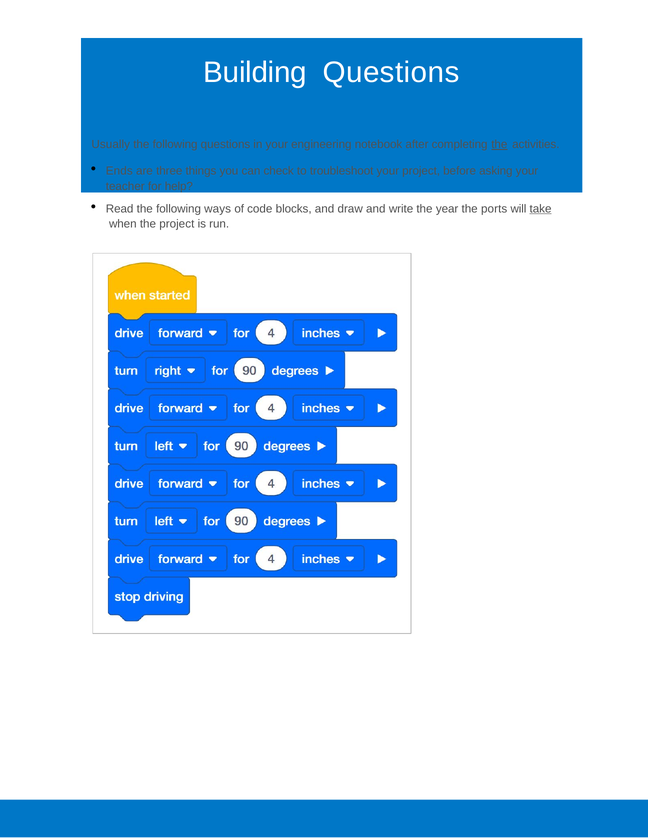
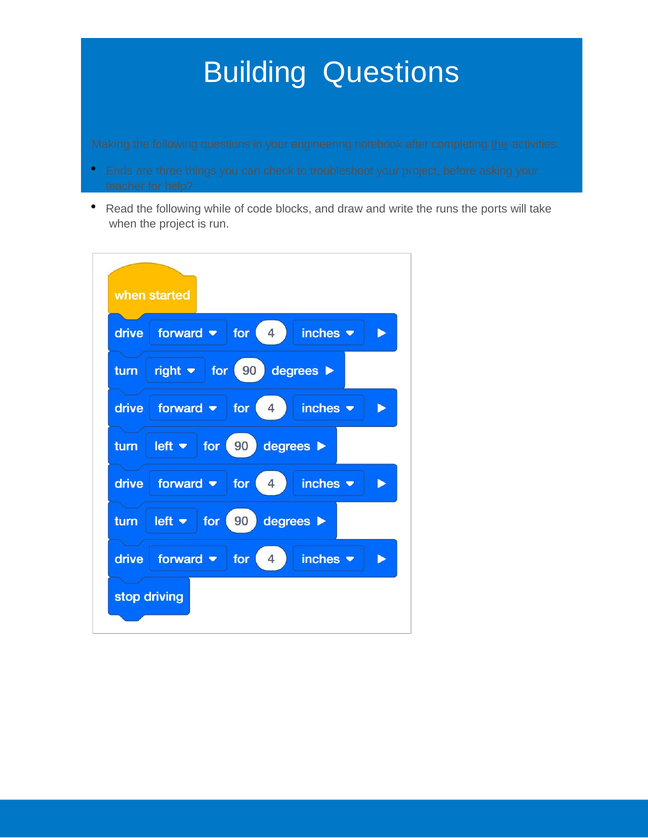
Usually: Usually -> Making
ways: ways -> while
year: year -> runs
take underline: present -> none
